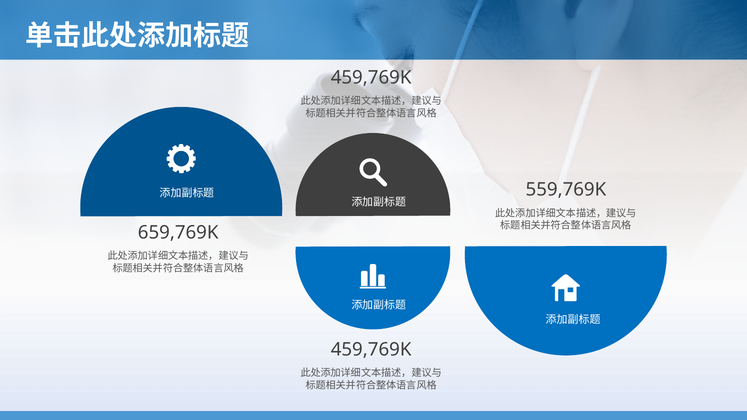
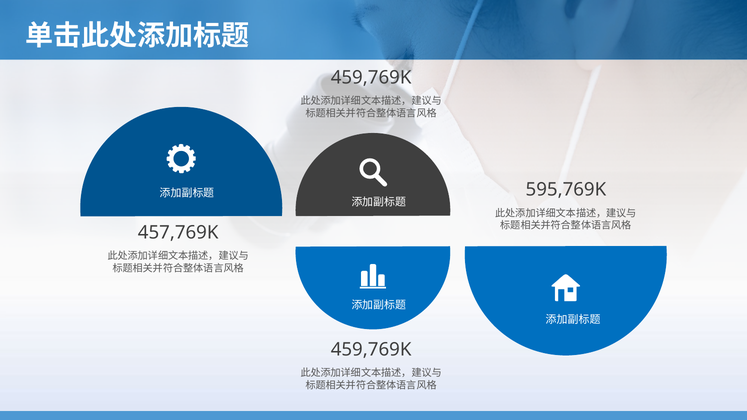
559,769K: 559,769K -> 595,769K
659,769K: 659,769K -> 457,769K
